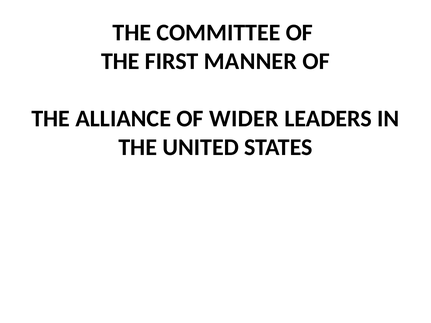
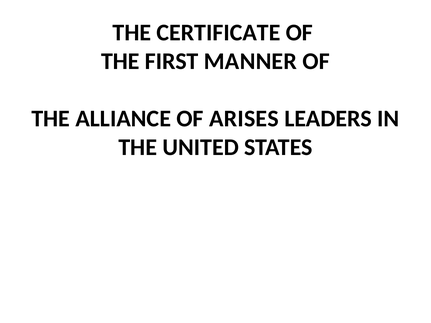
COMMITTEE: COMMITTEE -> CERTIFICATE
WIDER: WIDER -> ARISES
